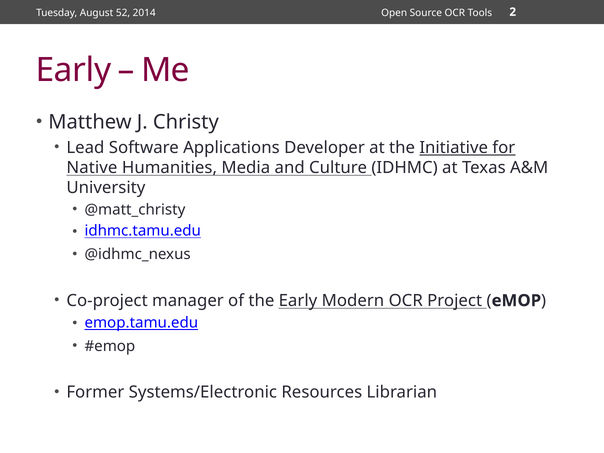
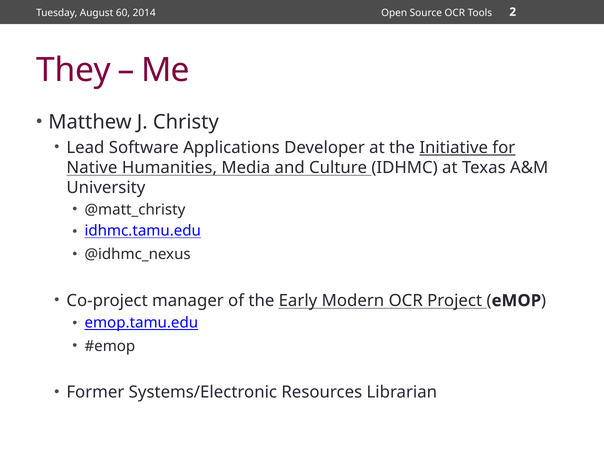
52: 52 -> 60
Early at (74, 70): Early -> They
